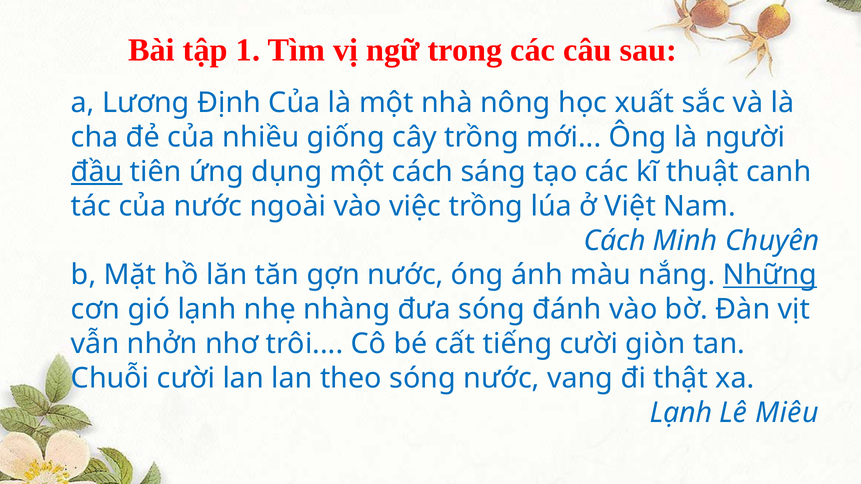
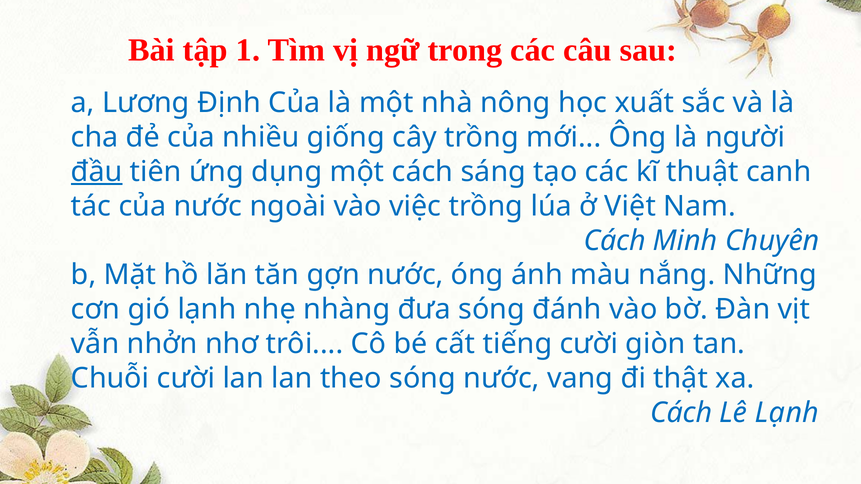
Những underline: present -> none
Lạnh at (681, 413): Lạnh -> Cách
Lê Miêu: Miêu -> Lạnh
